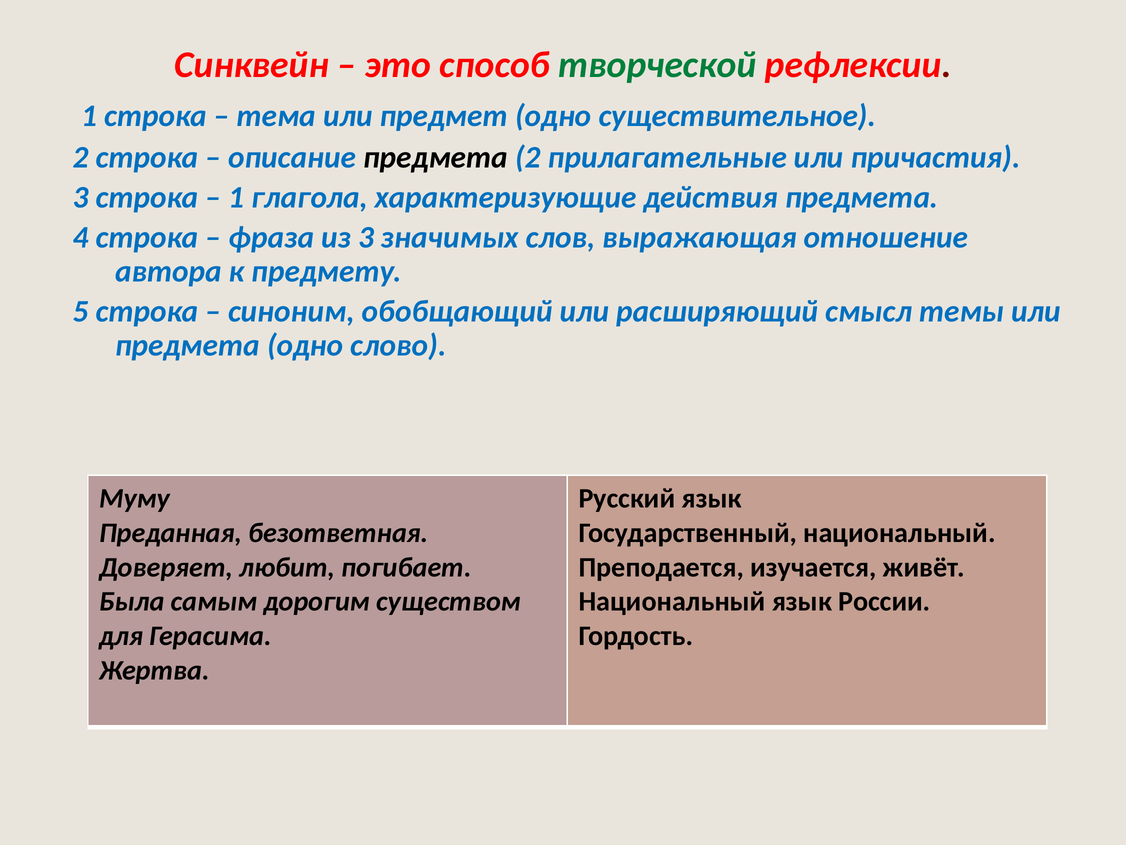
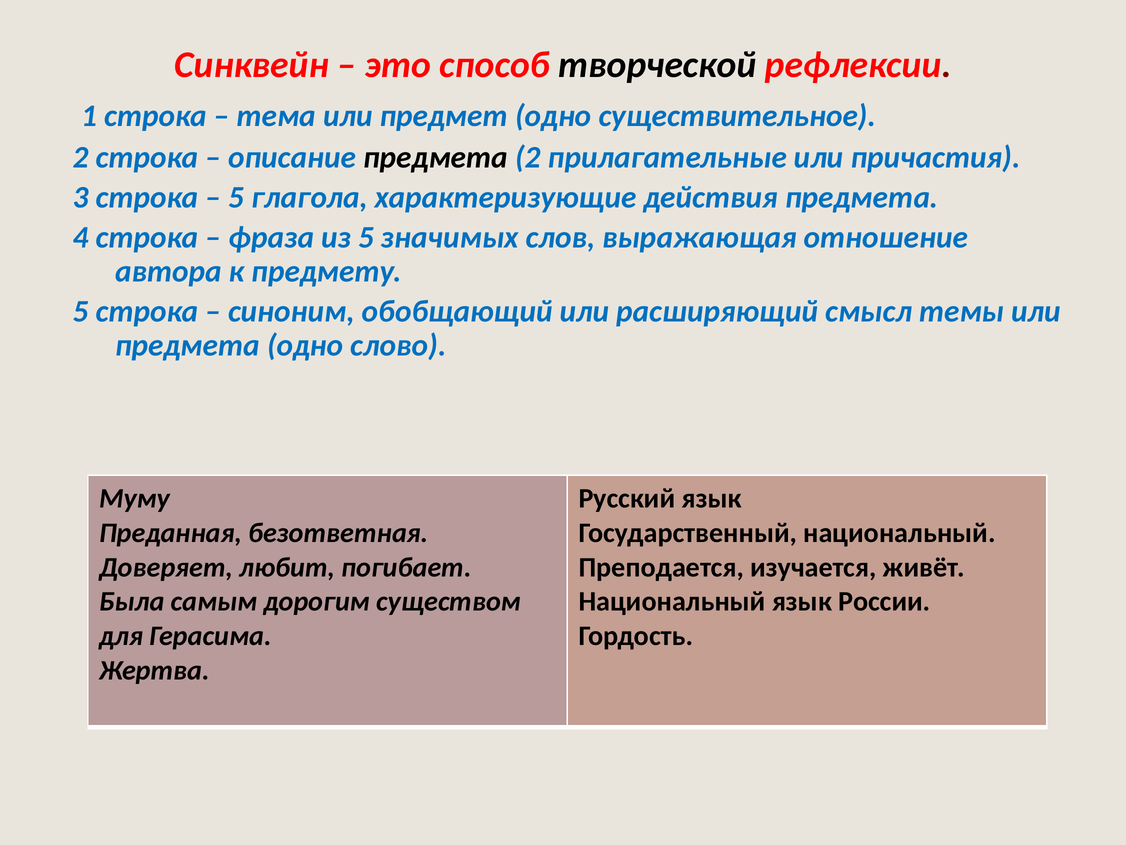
творческой colour: green -> black
1 at (236, 197): 1 -> 5
из 3: 3 -> 5
